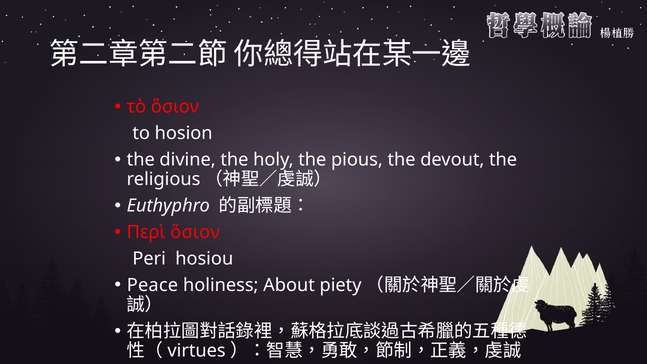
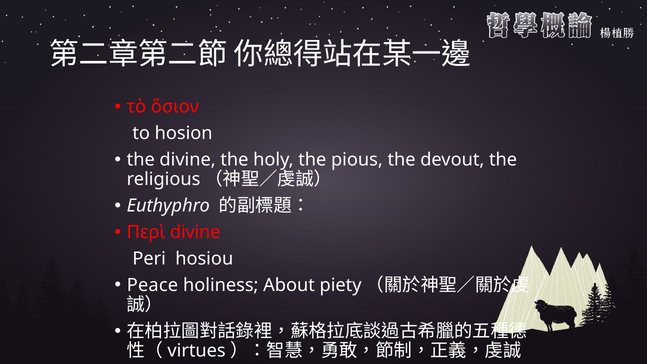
Περὶ ὅσιον: ὅσιον -> divine
